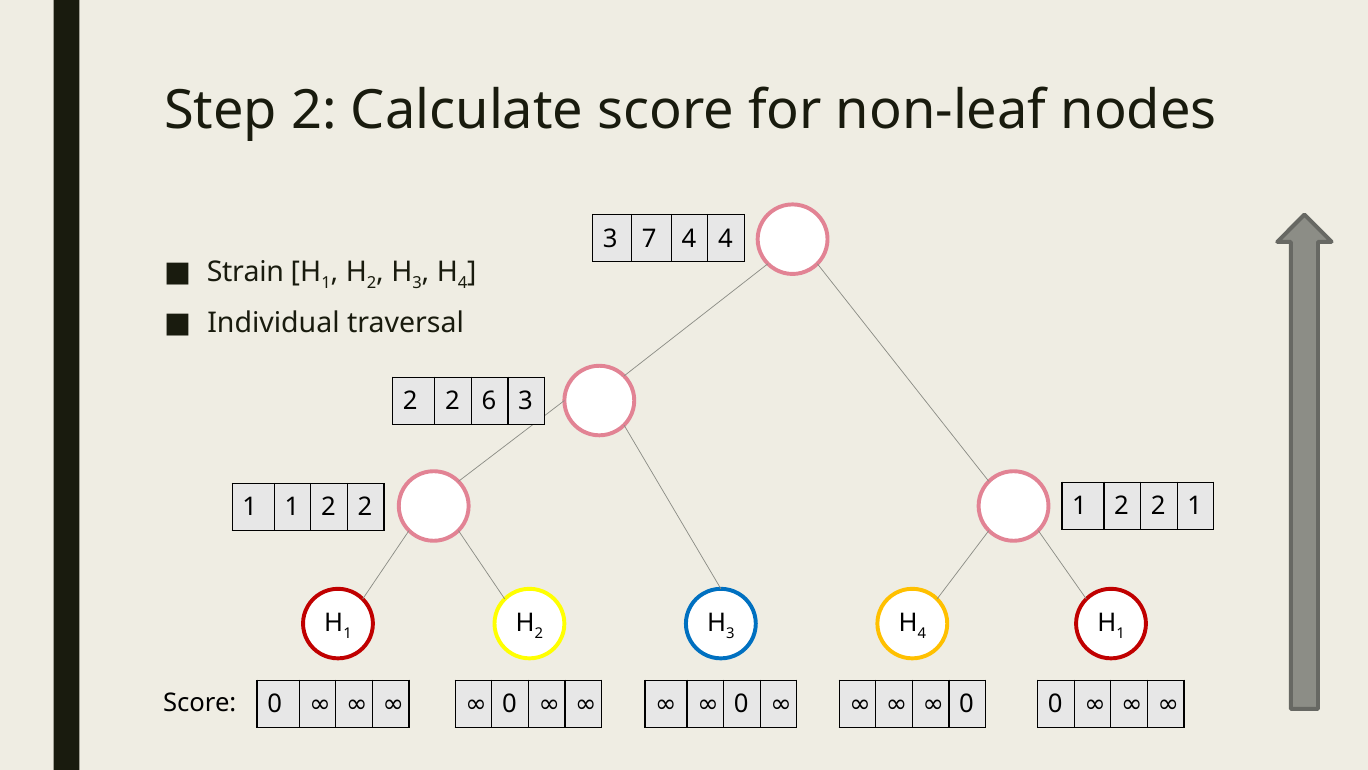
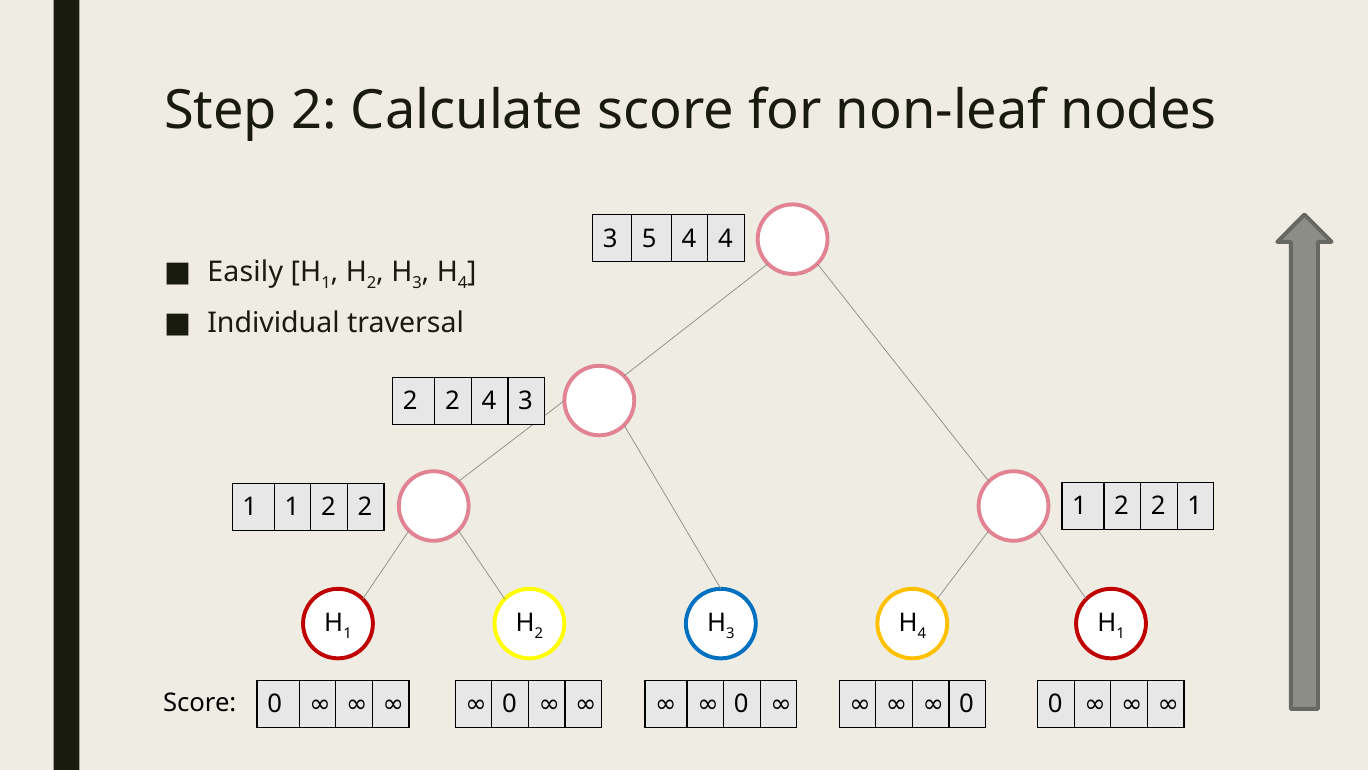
7: 7 -> 5
Strain: Strain -> Easily
2 6: 6 -> 4
